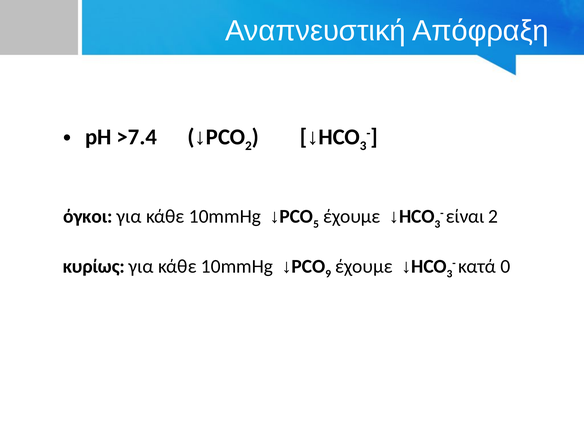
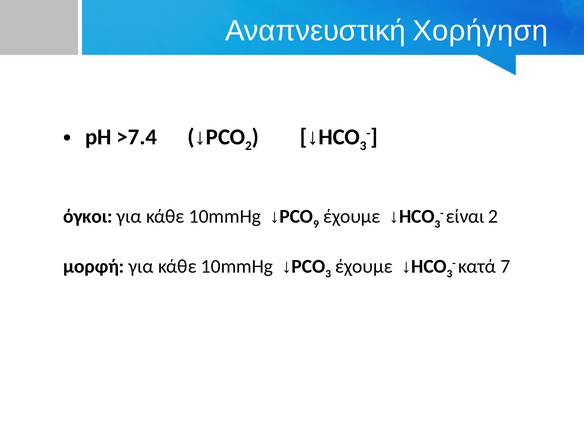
Απόφραξη: Απόφραξη -> Χορήγηση
5: 5 -> 9
κυρίως: κυρίως -> μορφή
9 at (328, 274): 9 -> 3
0: 0 -> 7
